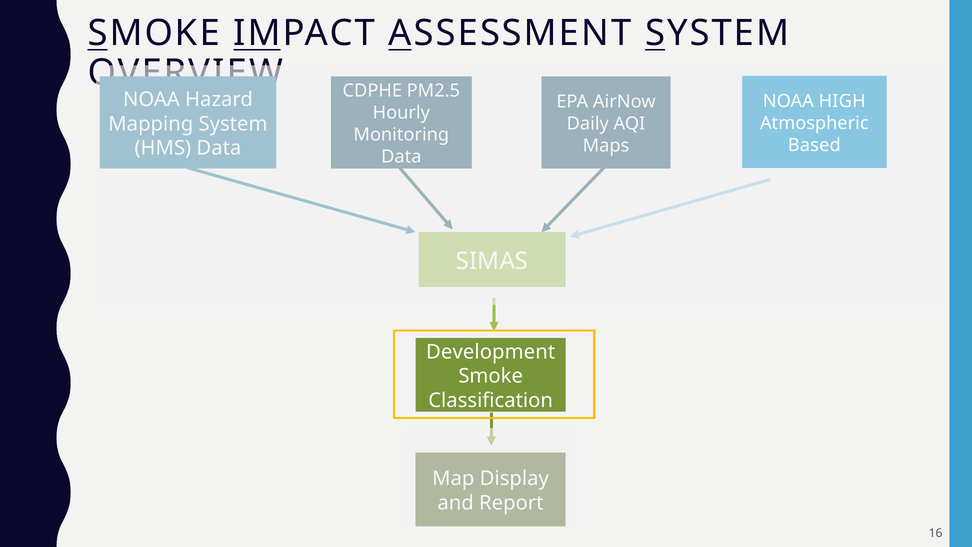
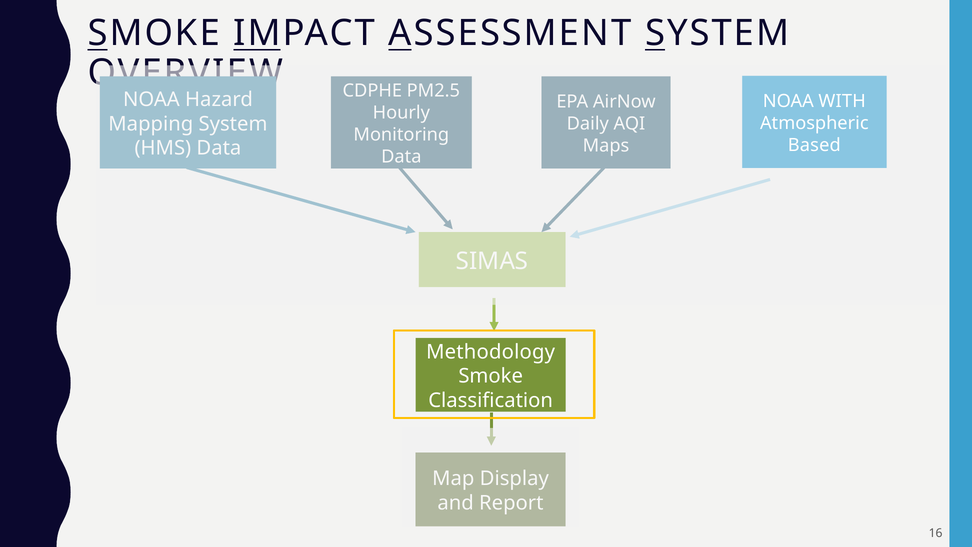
HIGH: HIGH -> WITH
Development: Development -> Methodology
